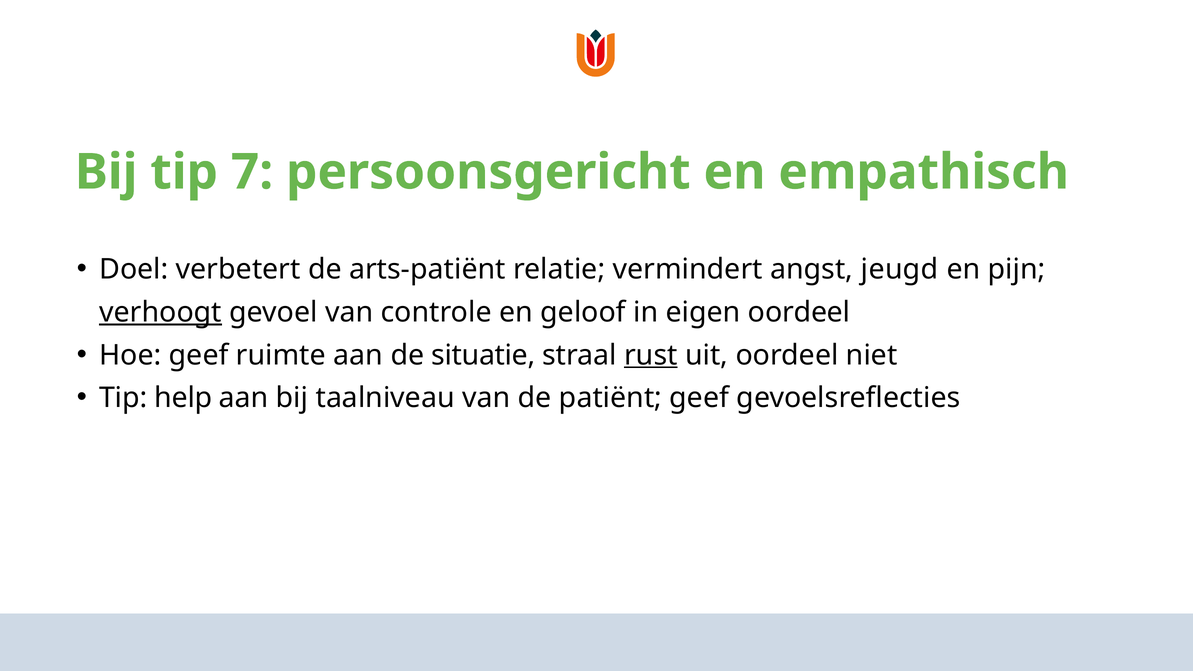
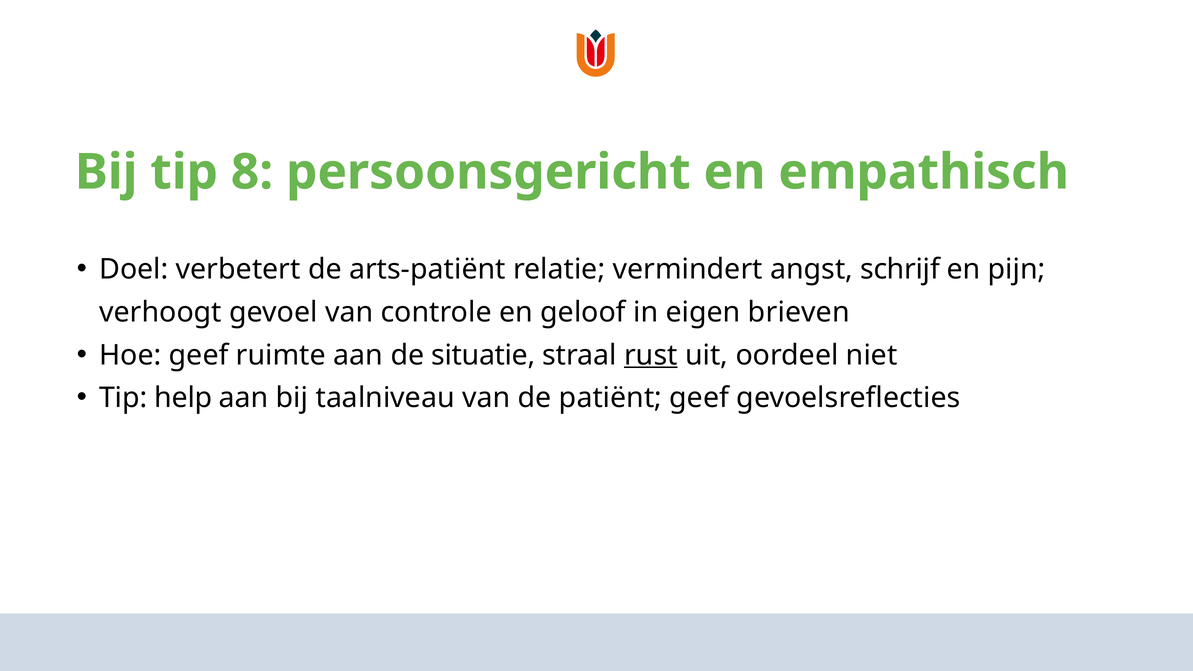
7: 7 -> 8
jeugd: jeugd -> schrijf
verhoogt underline: present -> none
eigen oordeel: oordeel -> brieven
